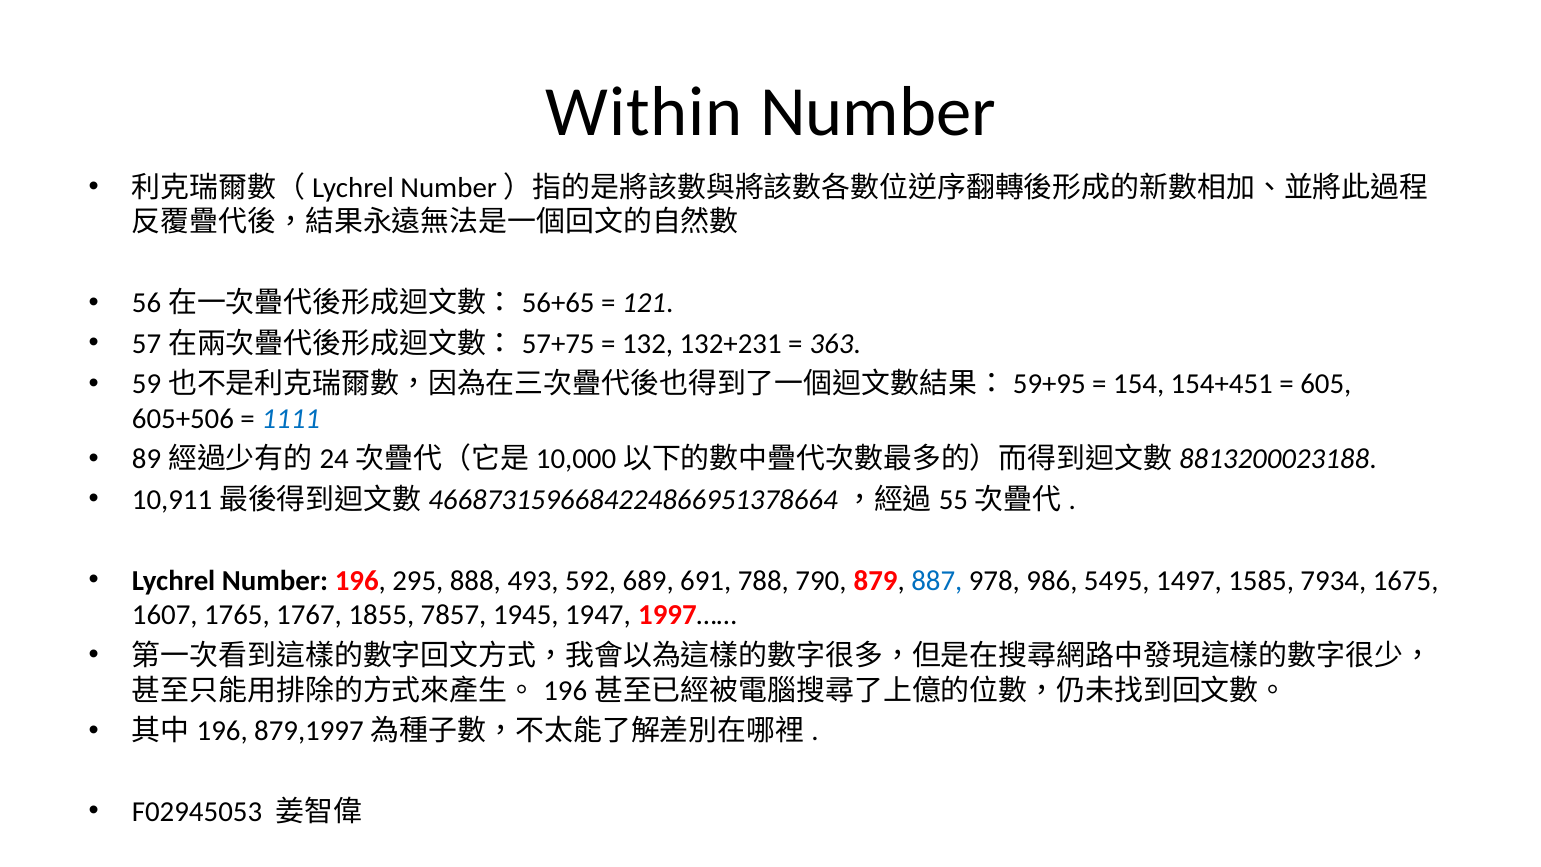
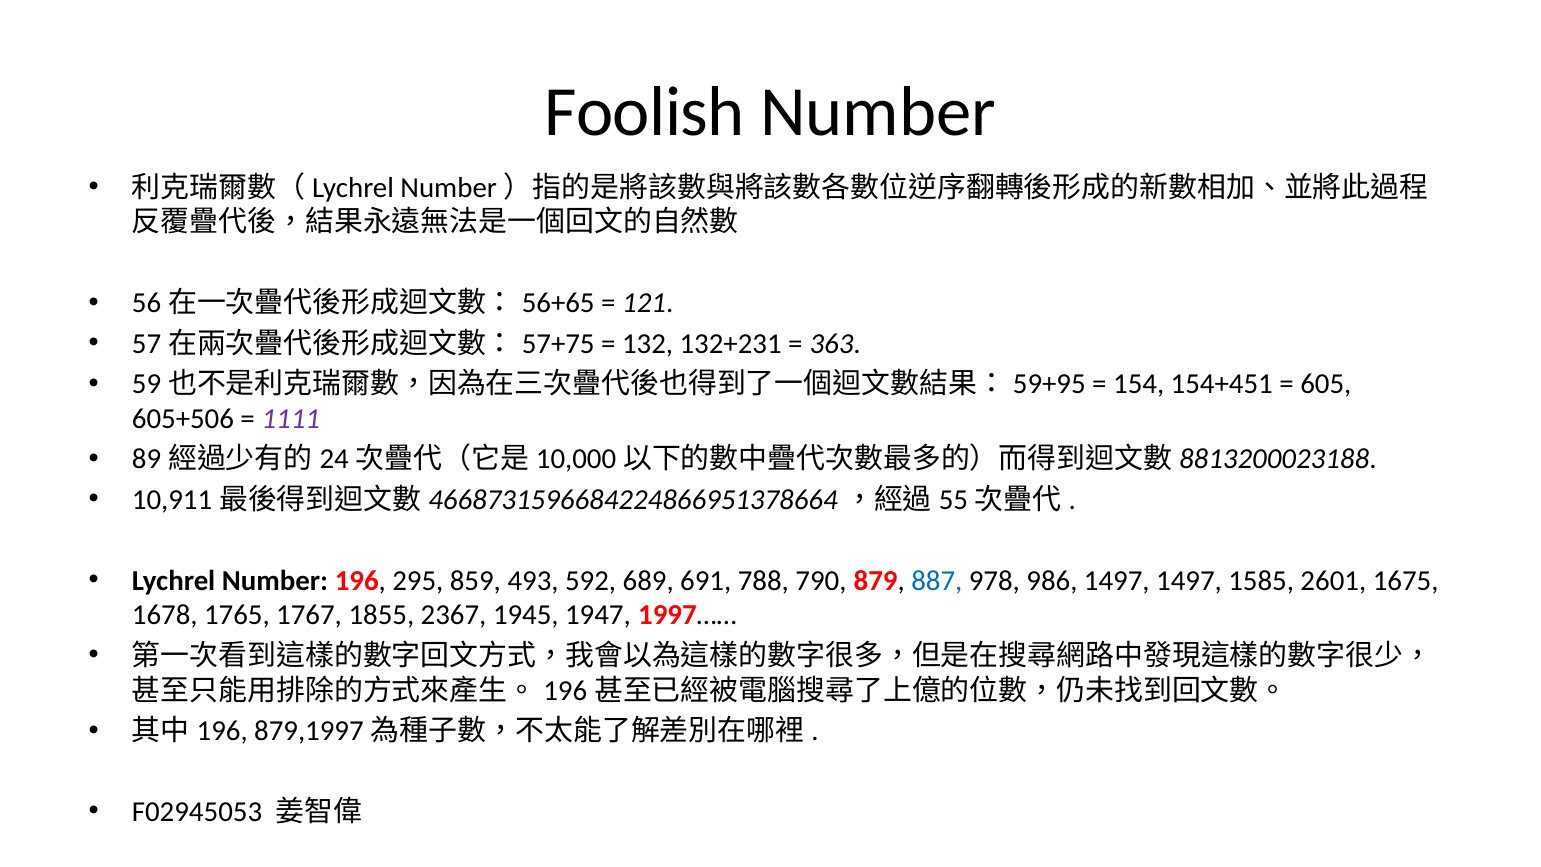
Within: Within -> Foolish
1111 colour: blue -> purple
888: 888 -> 859
986 5495: 5495 -> 1497
7934: 7934 -> 2601
1607: 1607 -> 1678
7857: 7857 -> 2367
